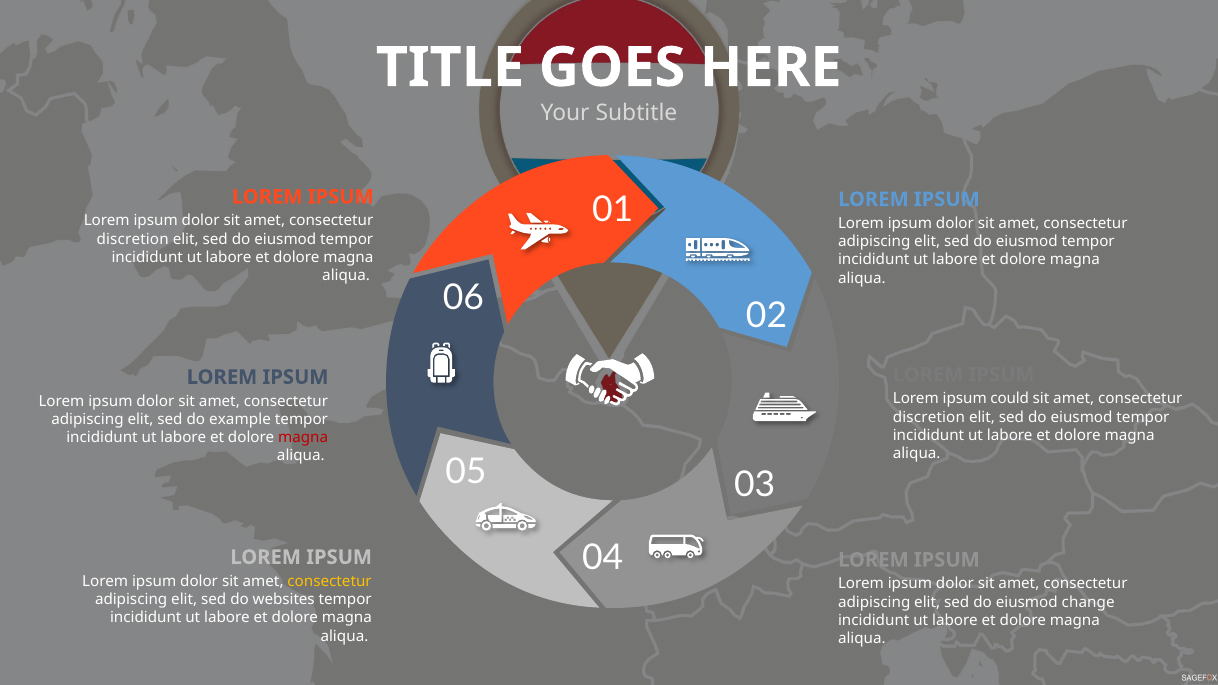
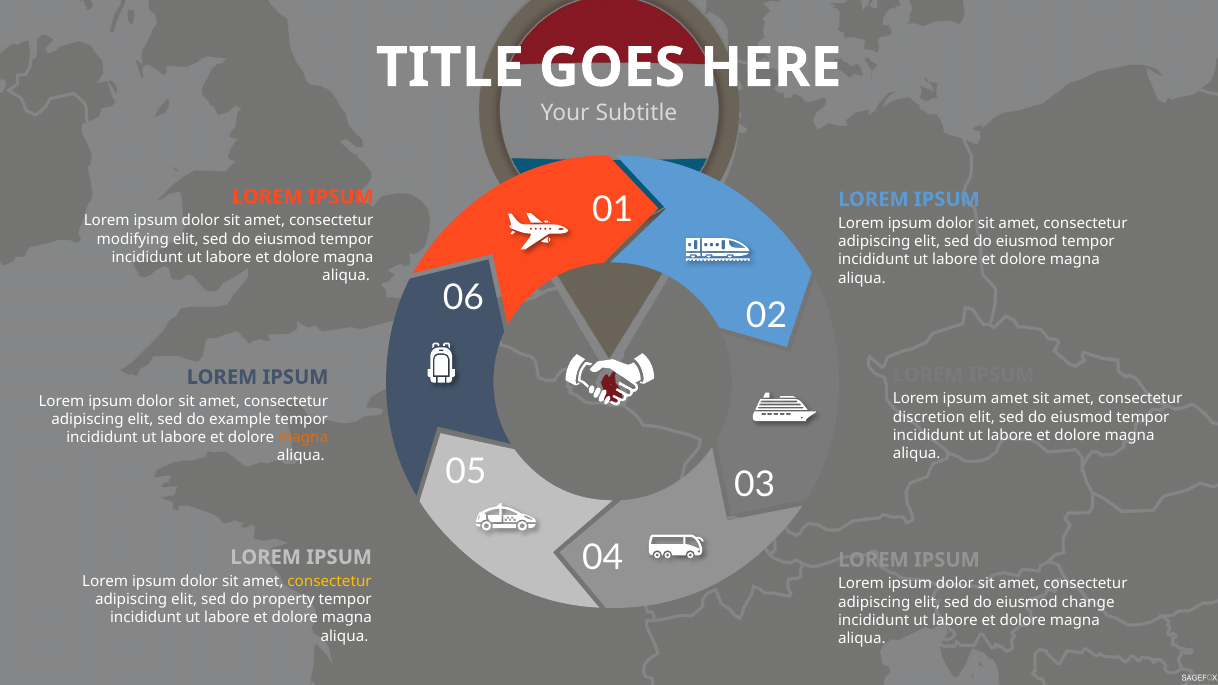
discretion at (133, 239): discretion -> modifying
ipsum could: could -> amet
magna at (303, 438) colour: red -> orange
websites: websites -> property
